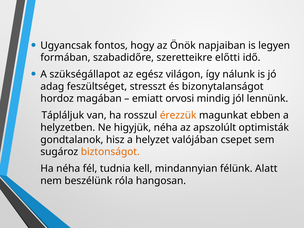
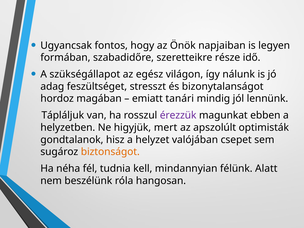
előtti: előtti -> része
orvosi: orvosi -> tanári
érezzük colour: orange -> purple
higyjük néha: néha -> mert
